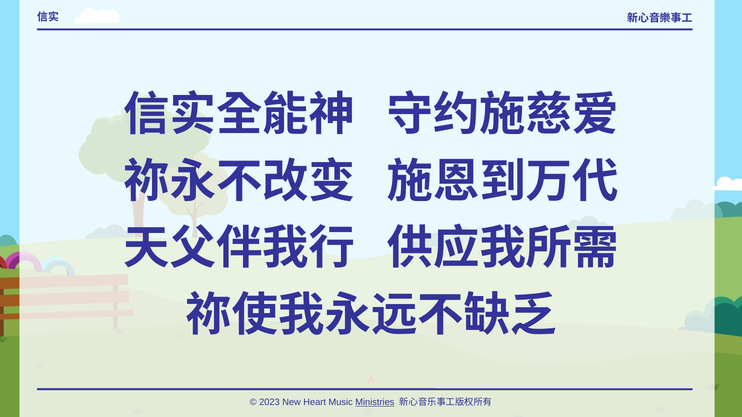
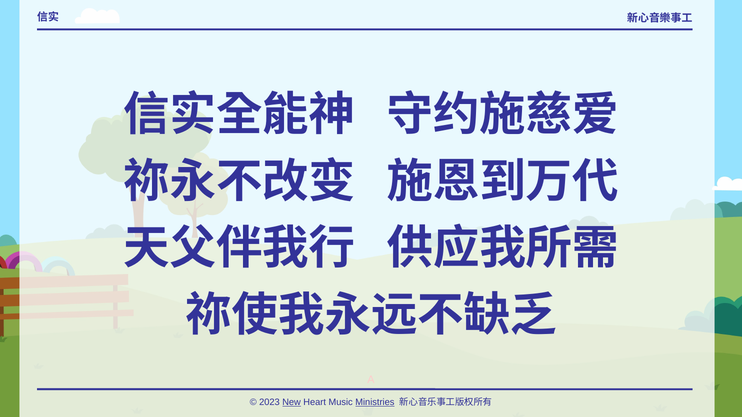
New underline: none -> present
